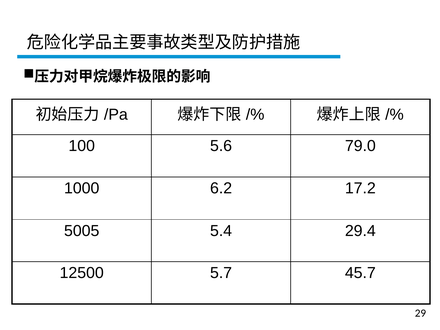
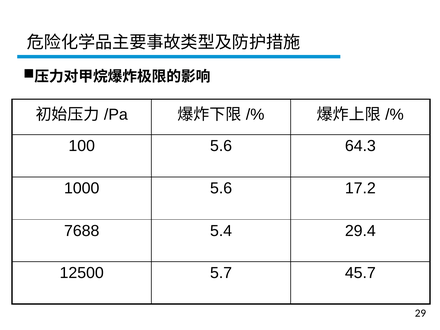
79.0: 79.0 -> 64.3
1000 6.2: 6.2 -> 5.6
5005: 5005 -> 7688
